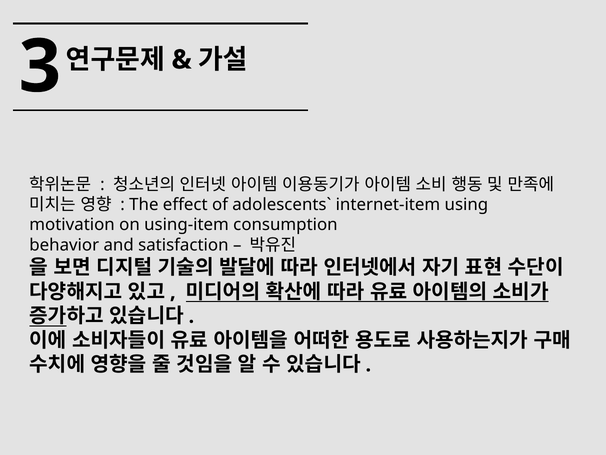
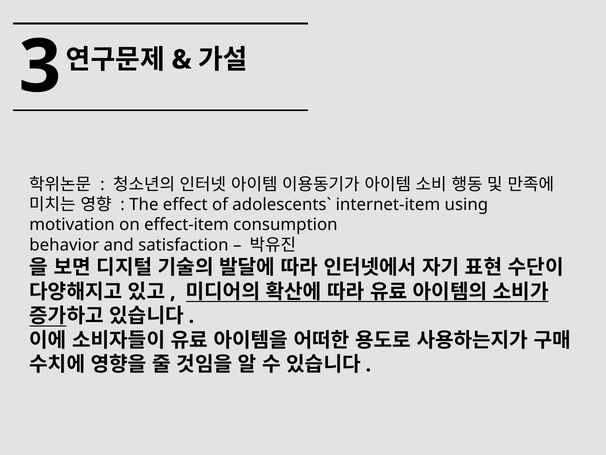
using-item: using-item -> effect-item
